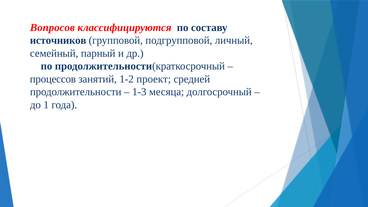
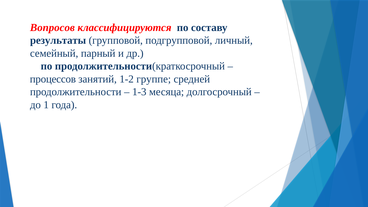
источников: источников -> результаты
проект: проект -> группе
